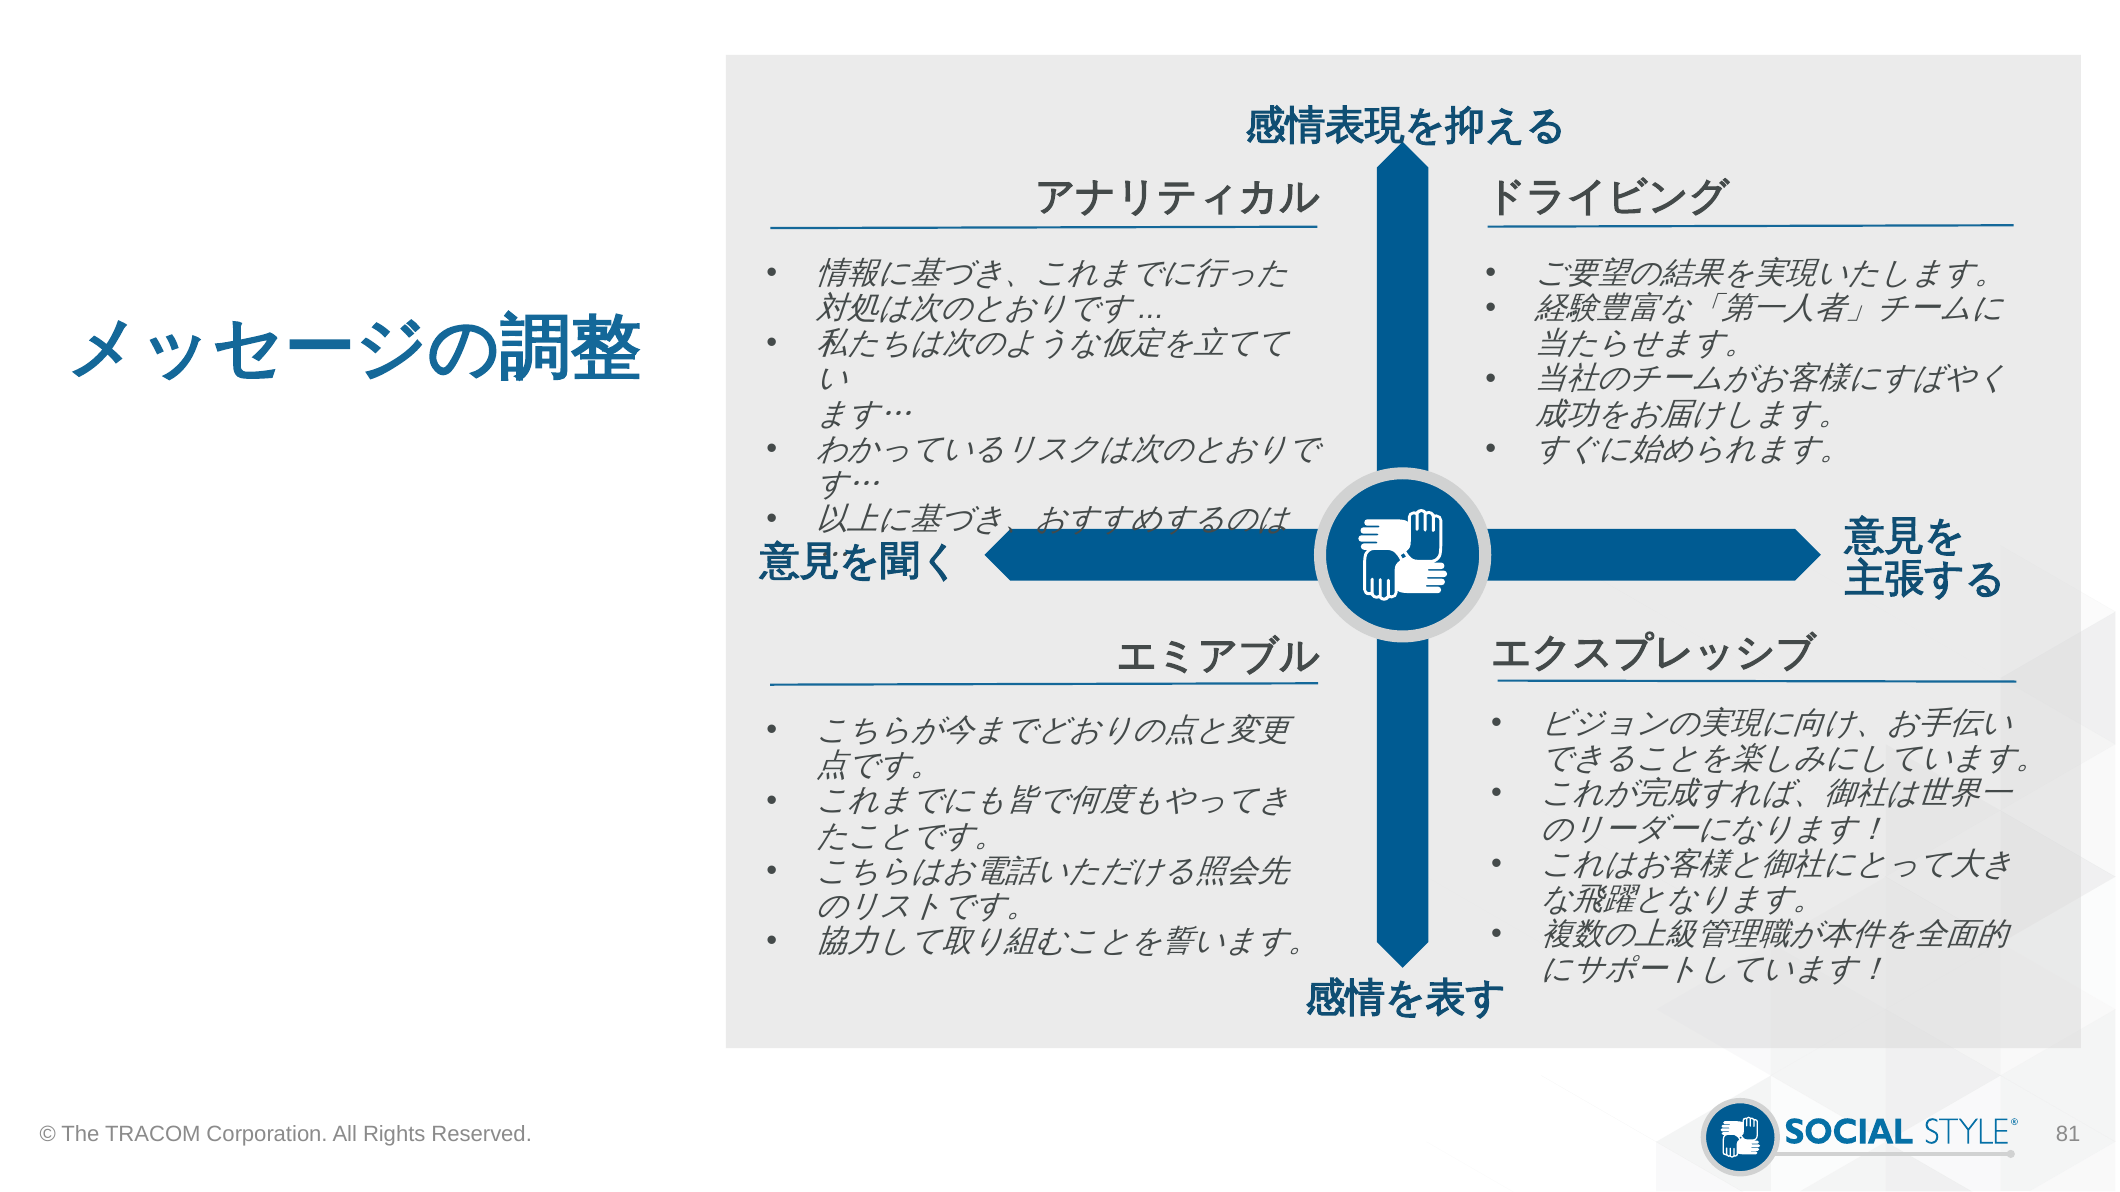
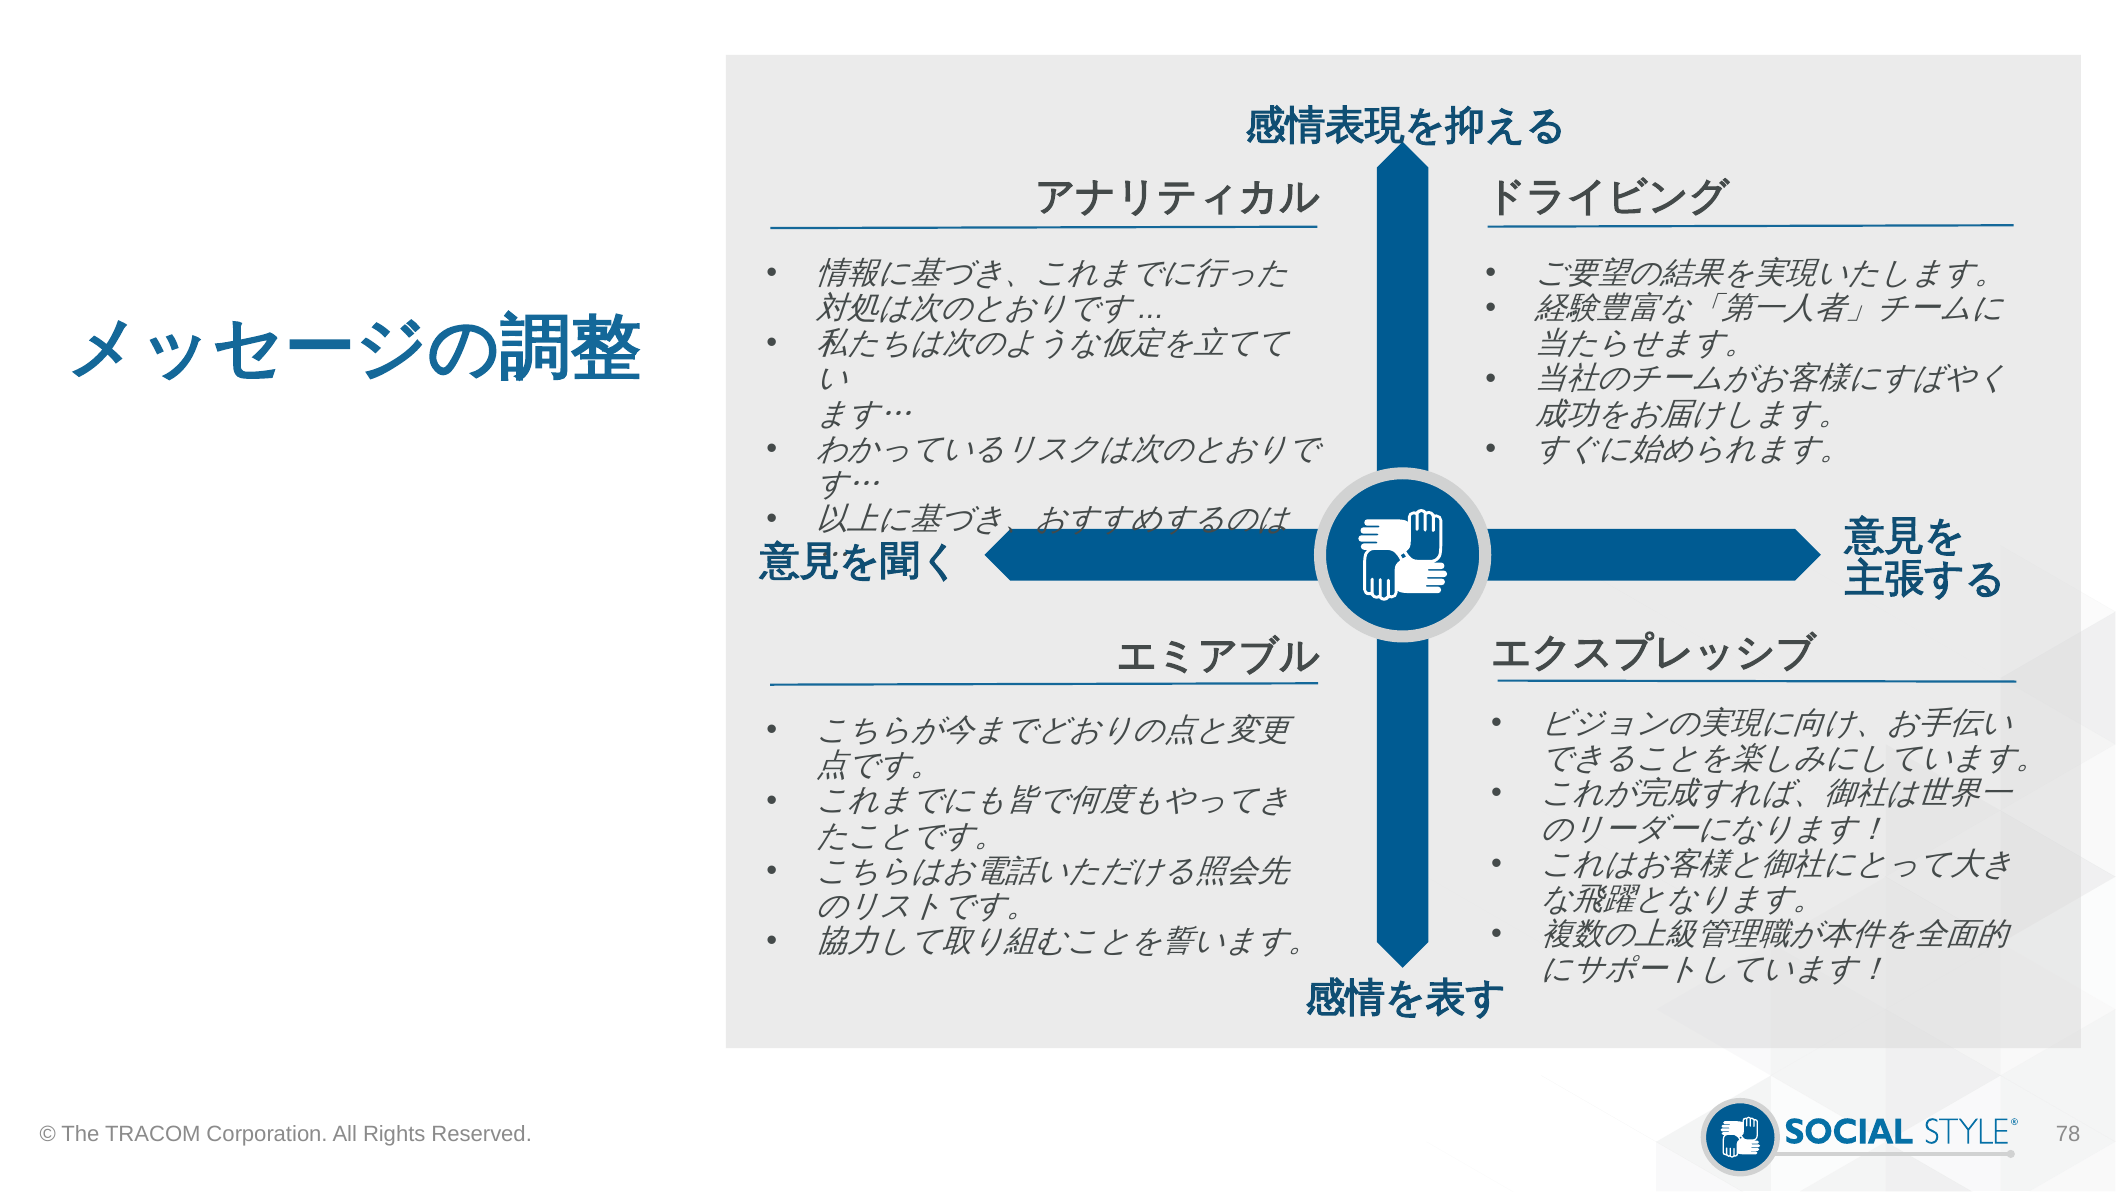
81: 81 -> 78
